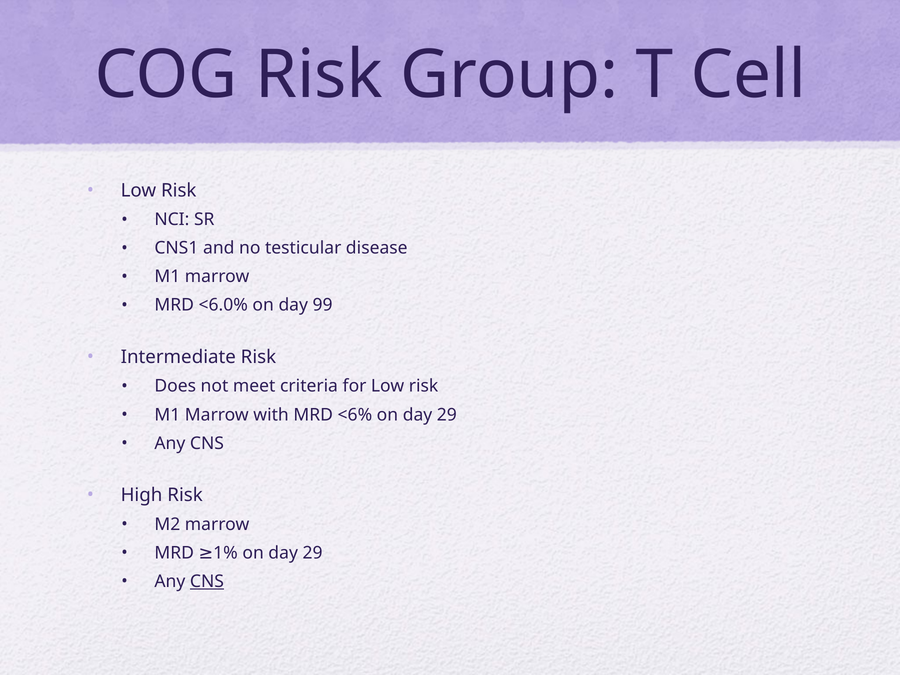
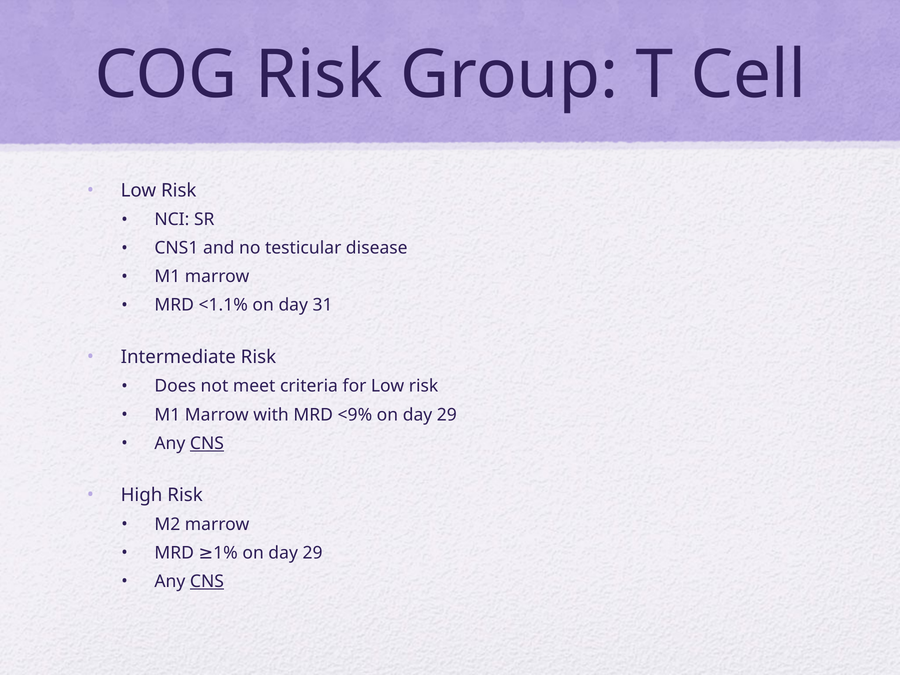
<6.0%: <6.0% -> <1.1%
99: 99 -> 31
<6%: <6% -> <9%
CNS at (207, 443) underline: none -> present
